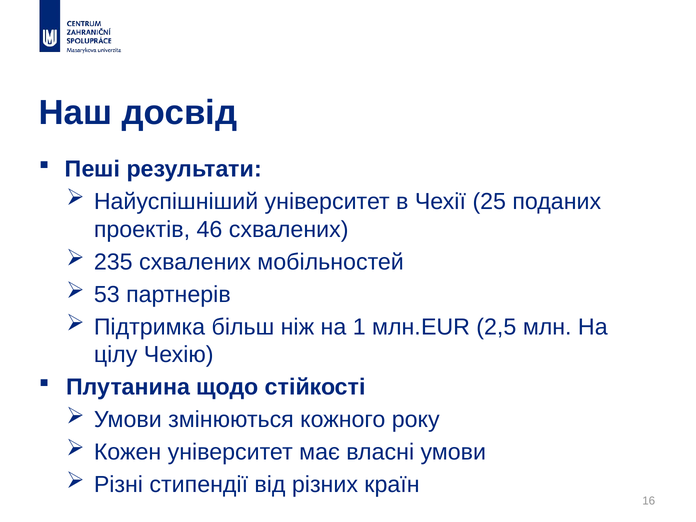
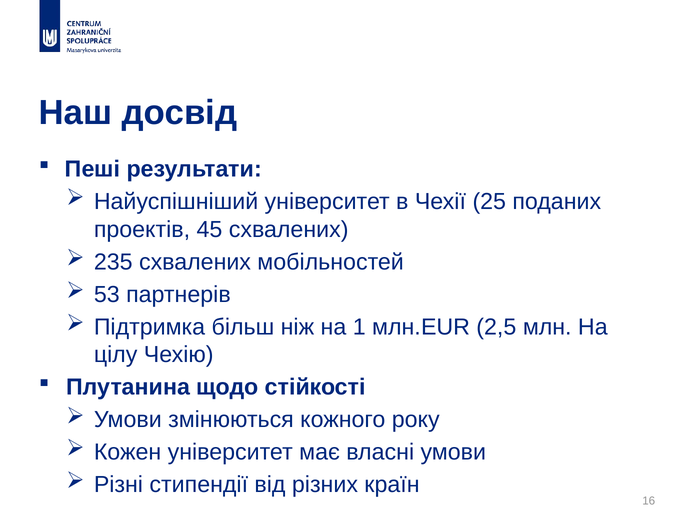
46: 46 -> 45
